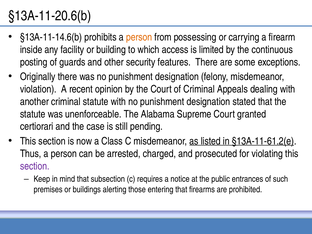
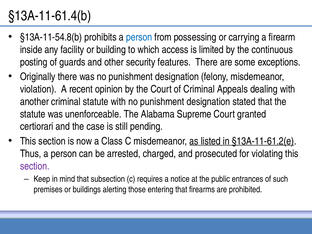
§13A-11-20.6(b: §13A-11-20.6(b -> §13A-11-61.4(b
§13A-11-14.6(b: §13A-11-14.6(b -> §13A-11-54.8(b
person at (139, 37) colour: orange -> blue
